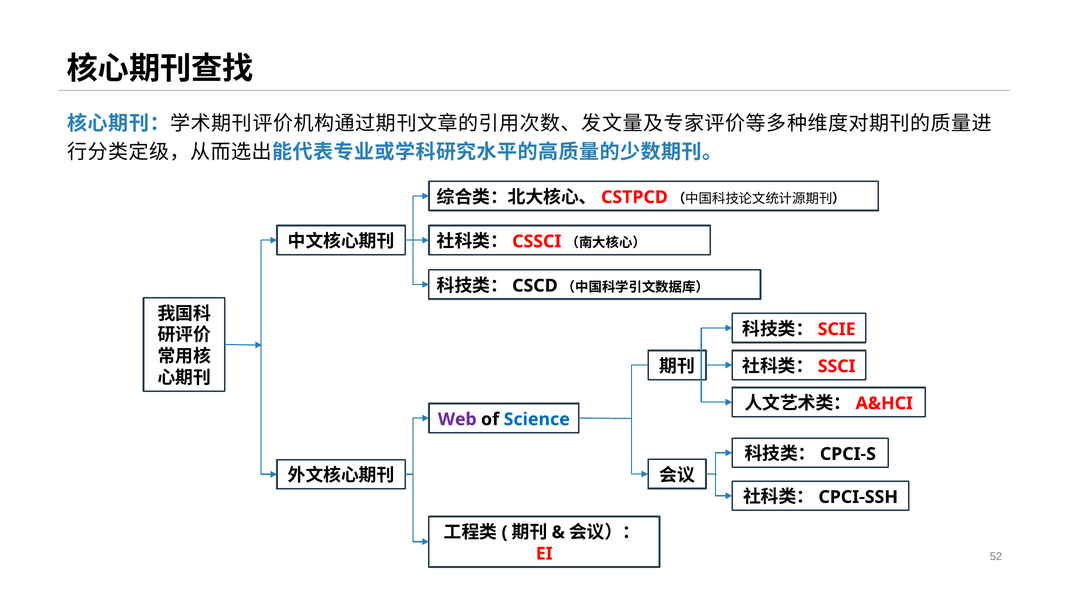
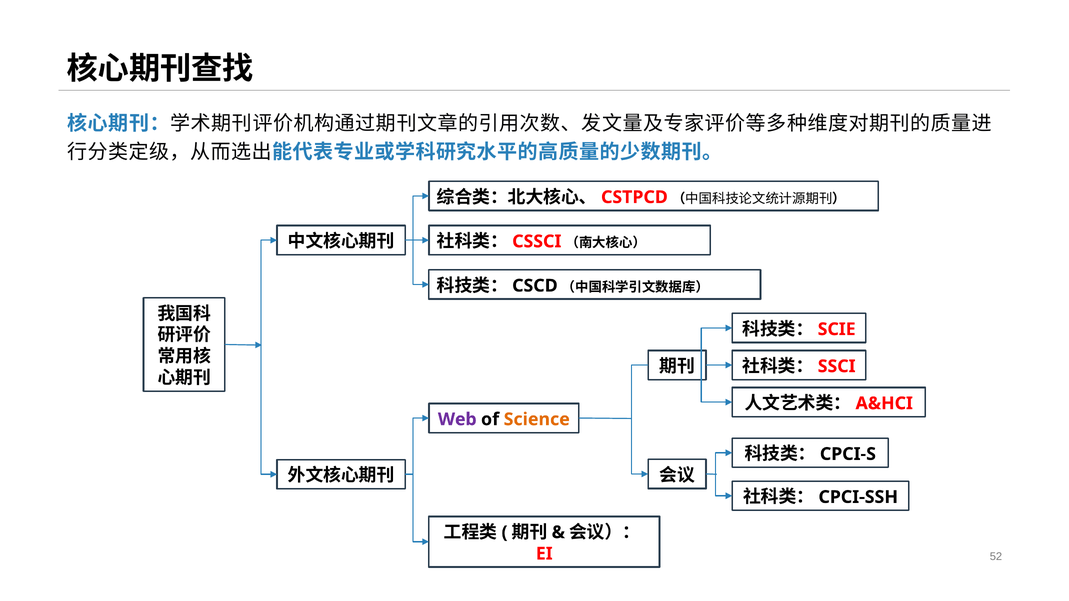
Science colour: blue -> orange
